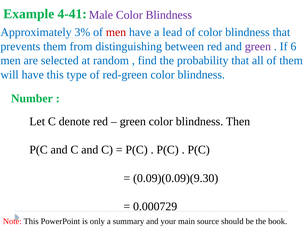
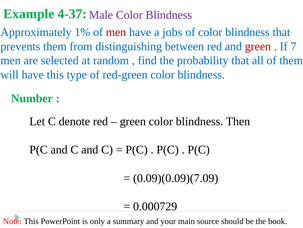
4-41: 4-41 -> 4-37
3%: 3% -> 1%
lead: lead -> jobs
green at (258, 46) colour: purple -> red
6: 6 -> 7
0.09)(0.09)(9.30: 0.09)(0.09)(9.30 -> 0.09)(0.09)(7.09
